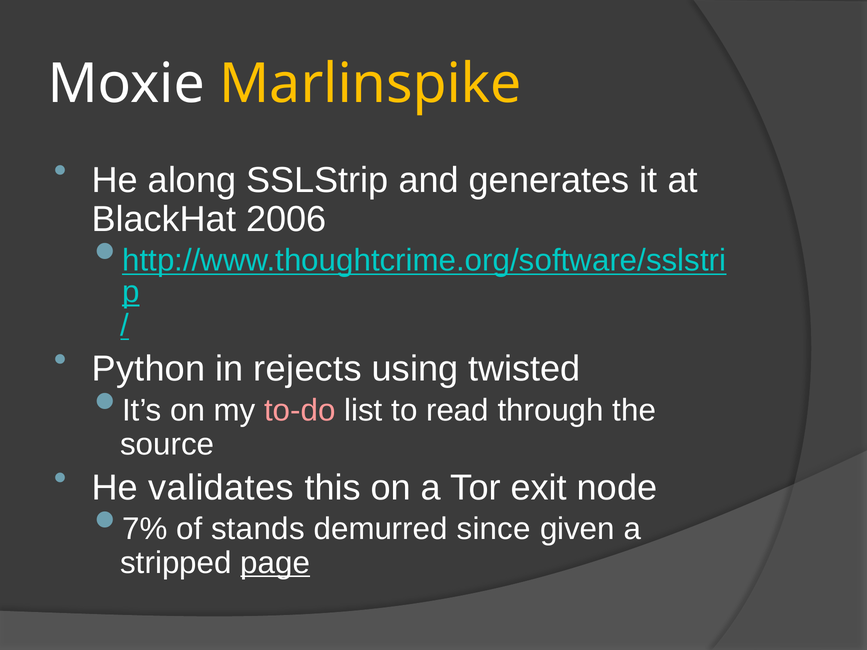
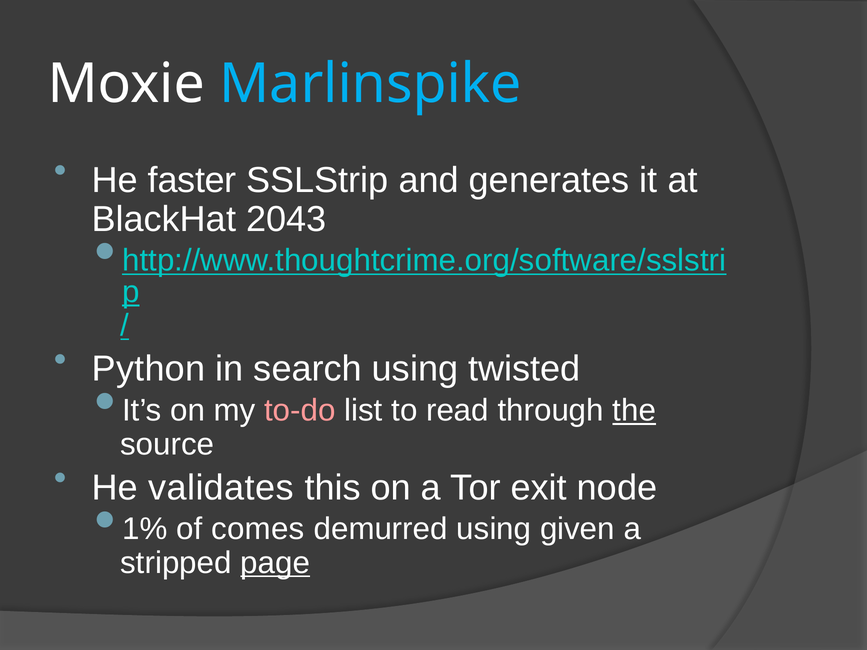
Marlinspike colour: yellow -> light blue
along: along -> faster
2006: 2006 -> 2043
rejects: rejects -> search
the underline: none -> present
7%: 7% -> 1%
stands: stands -> comes
demurred since: since -> using
